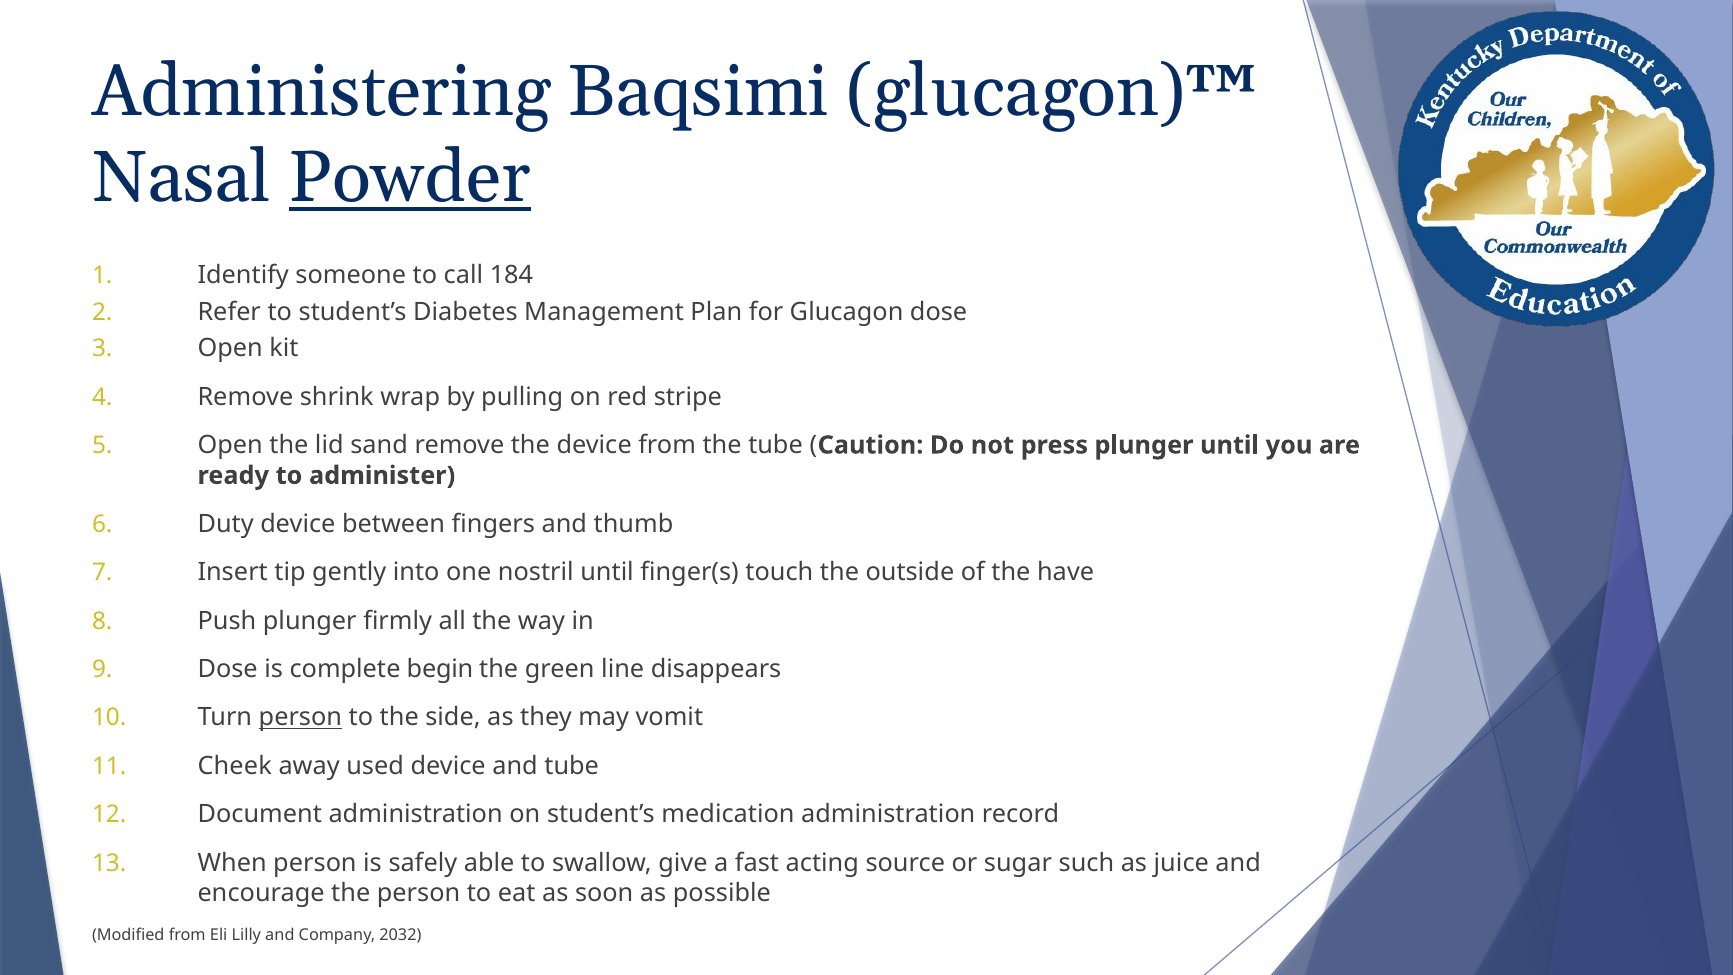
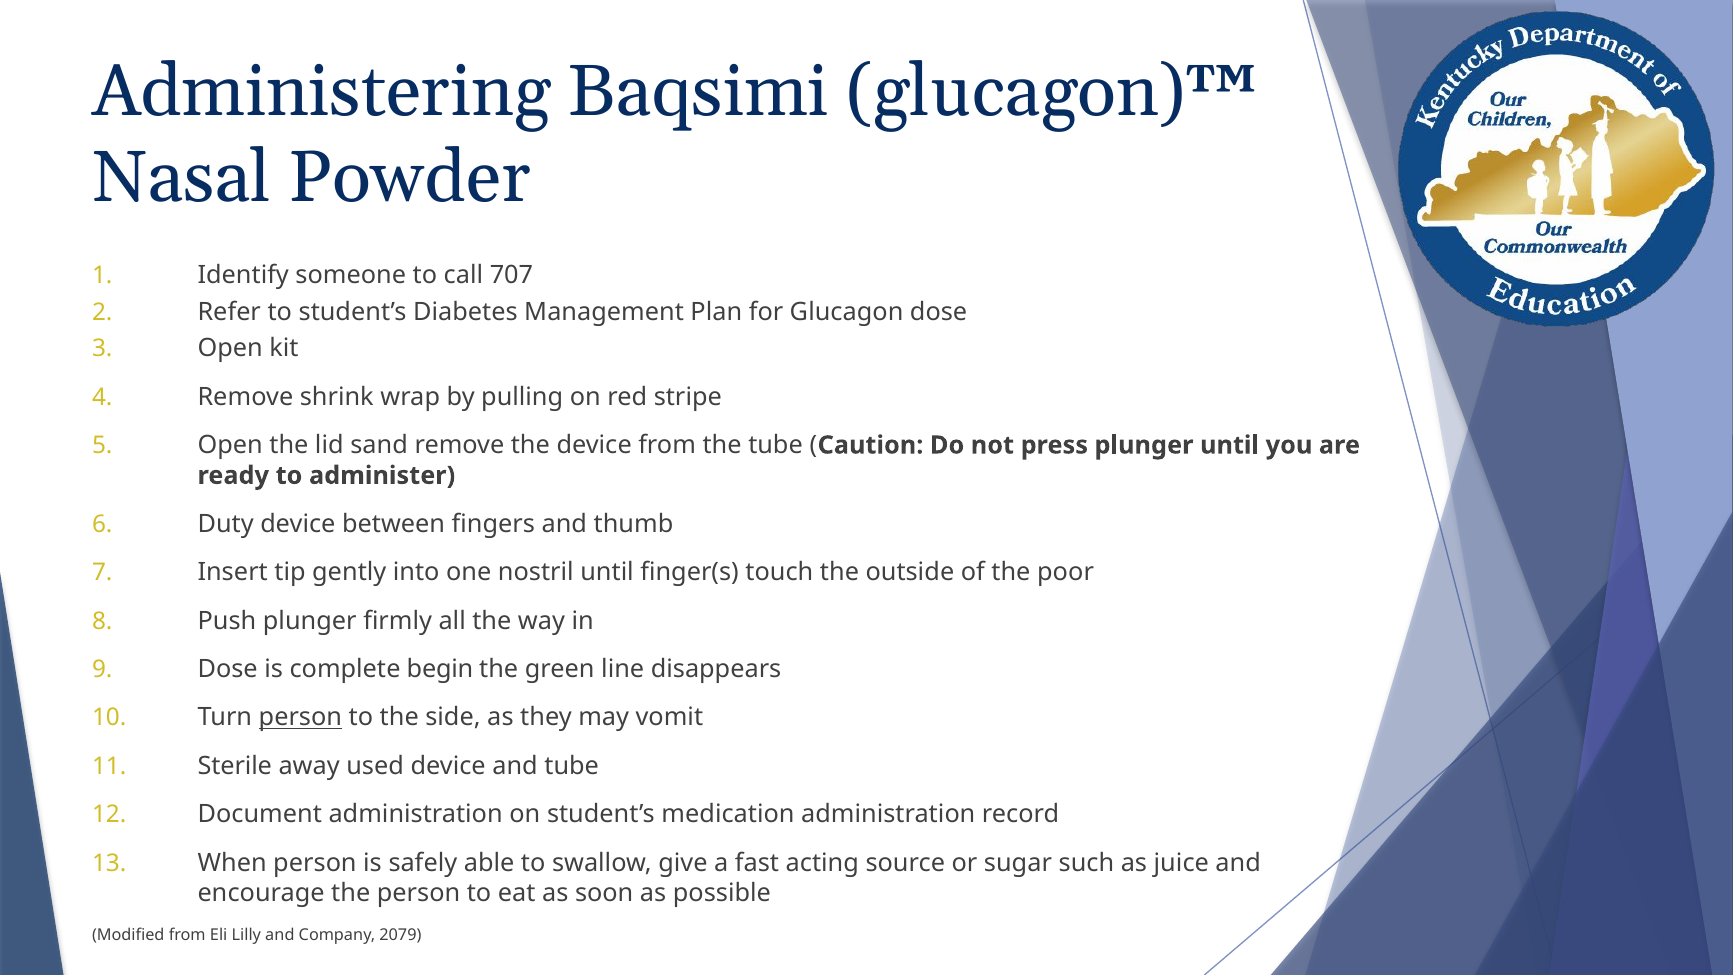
Powder underline: present -> none
184: 184 -> 707
have: have -> poor
Cheek: Cheek -> Sterile
2032: 2032 -> 2079
